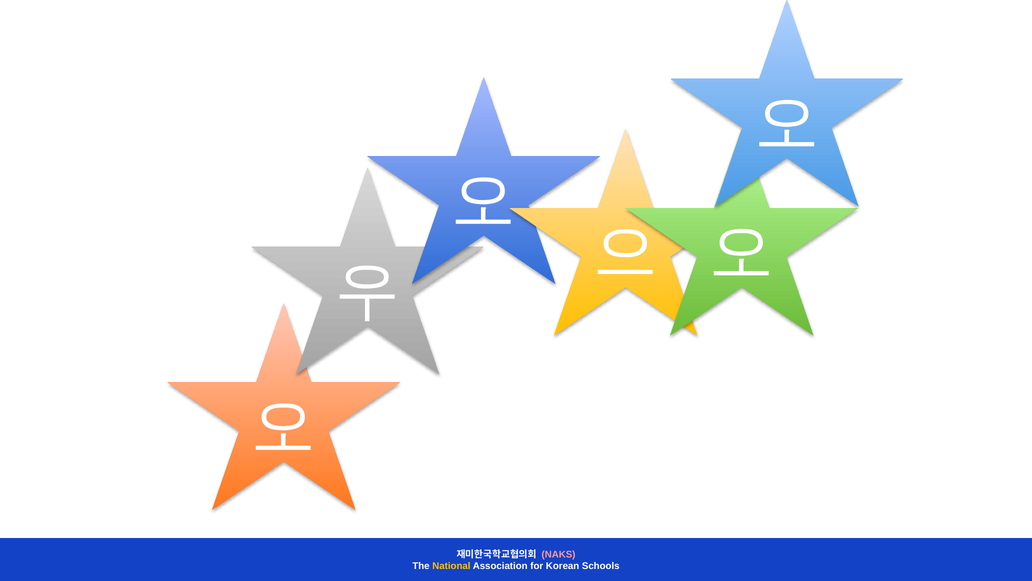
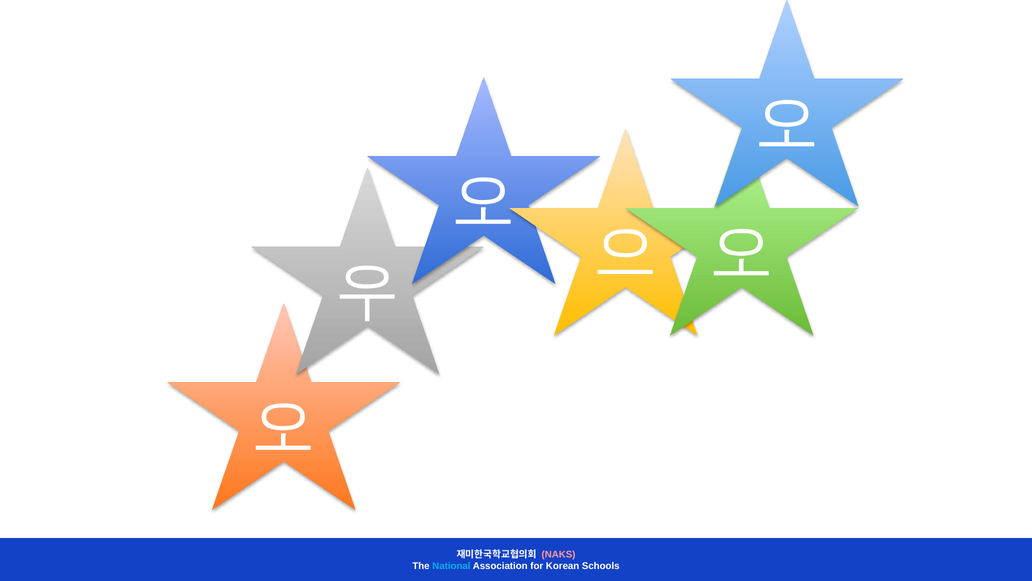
National colour: yellow -> light blue
